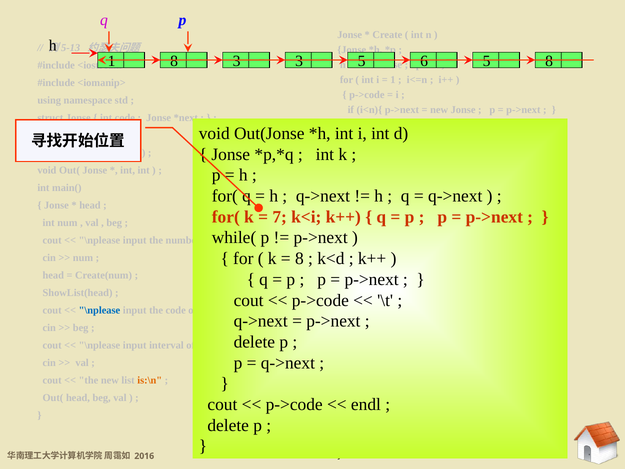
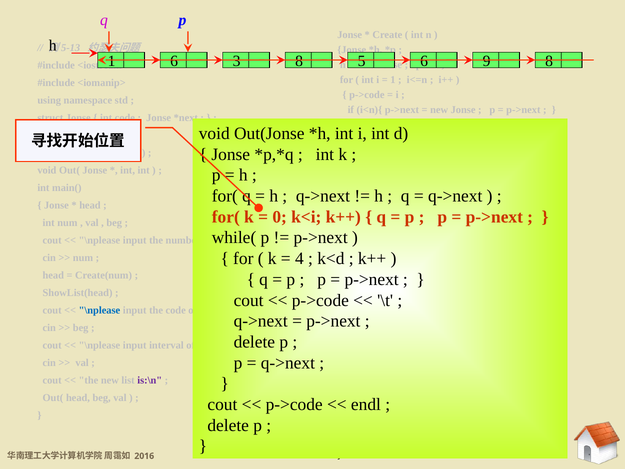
8 at (174, 61): 8 -> 6
3 3: 3 -> 8
5 at (487, 61): 5 -> 9
7: 7 -> 0
8 at (299, 258): 8 -> 4
is:\n colour: orange -> purple
